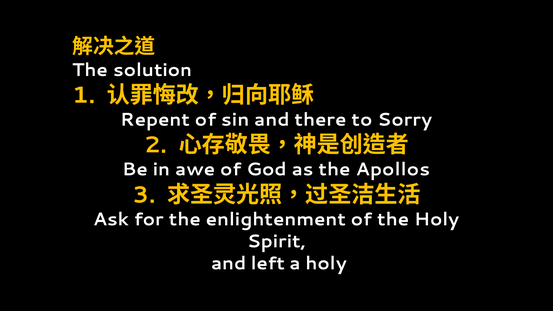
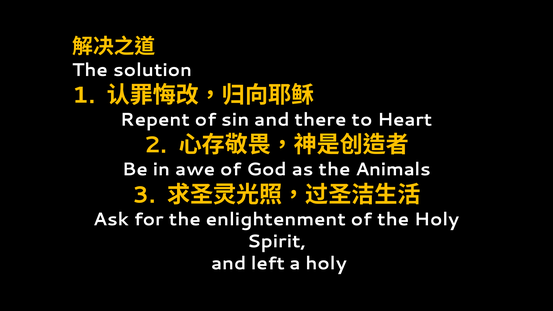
Sorry: Sorry -> Heart
Apollos: Apollos -> Animals
